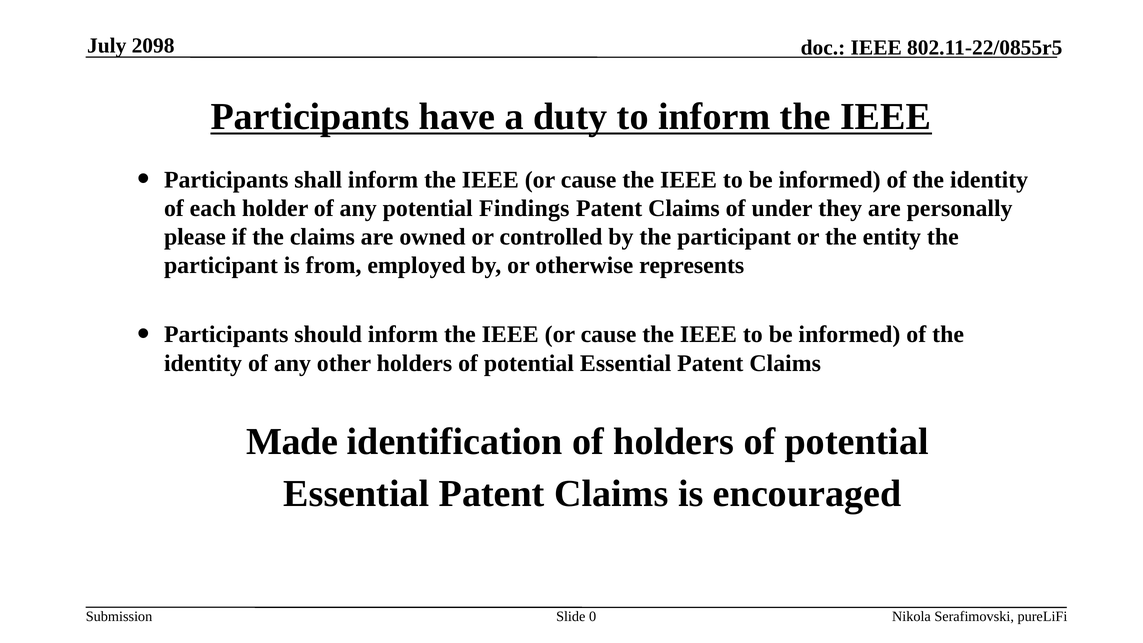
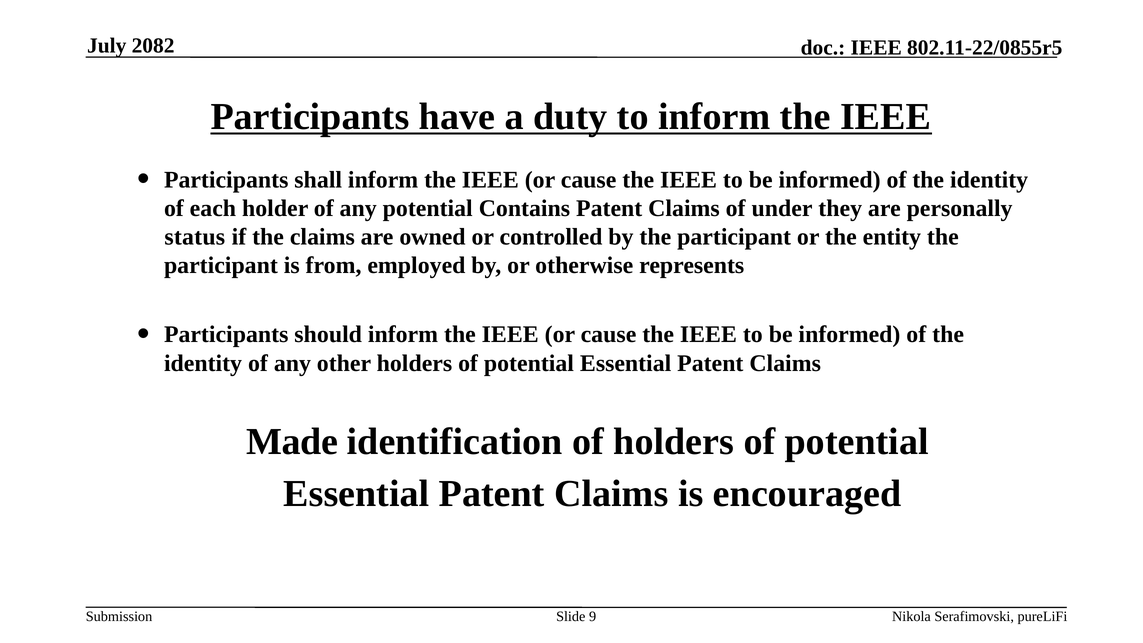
2098: 2098 -> 2082
Findings: Findings -> Contains
please: please -> status
0: 0 -> 9
